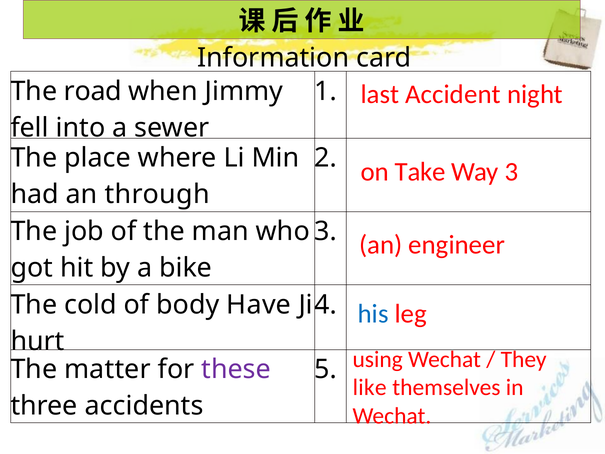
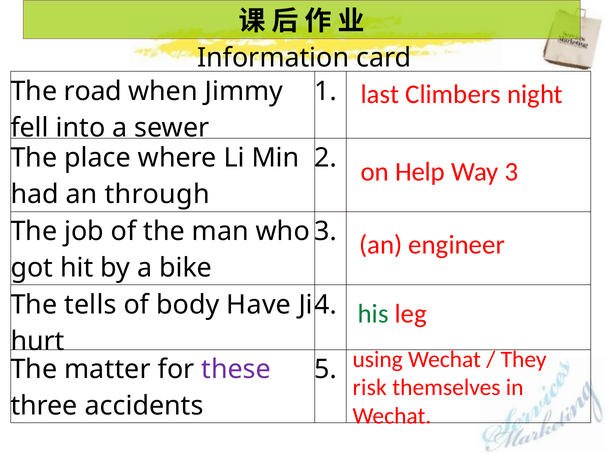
Accident: Accident -> Climbers
Take: Take -> Help
cold: cold -> tells
his colour: blue -> green
like: like -> risk
